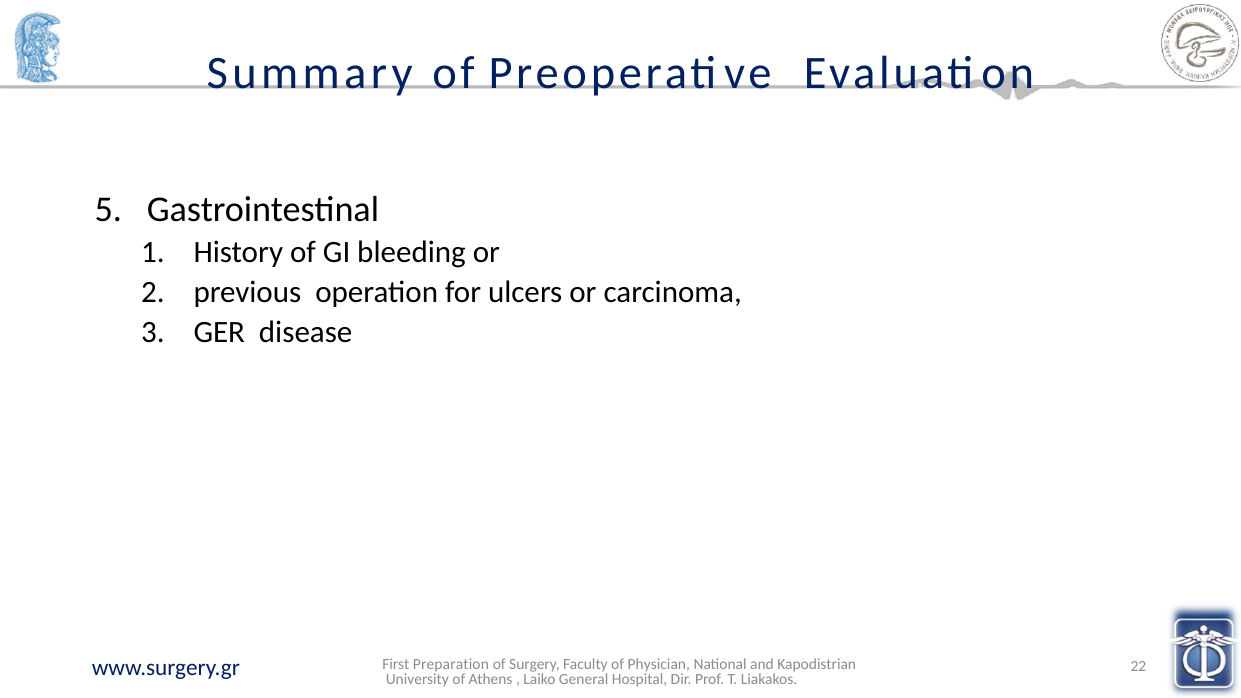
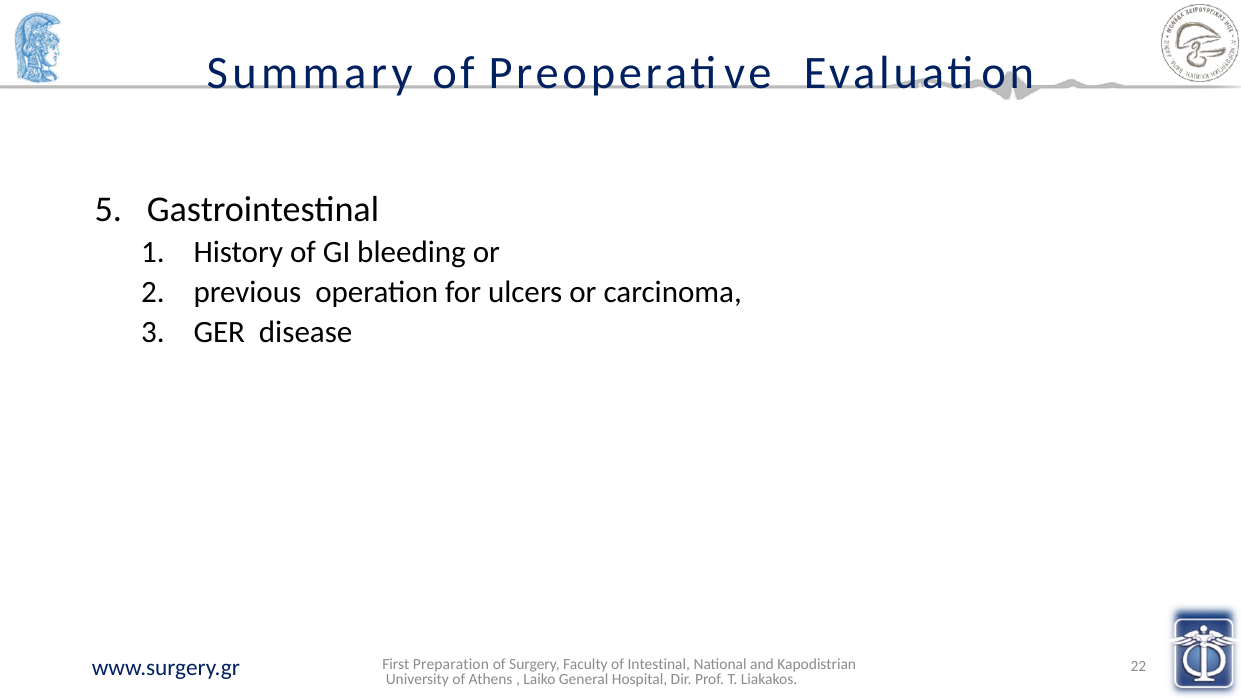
Physician: Physician -> Intestinal
